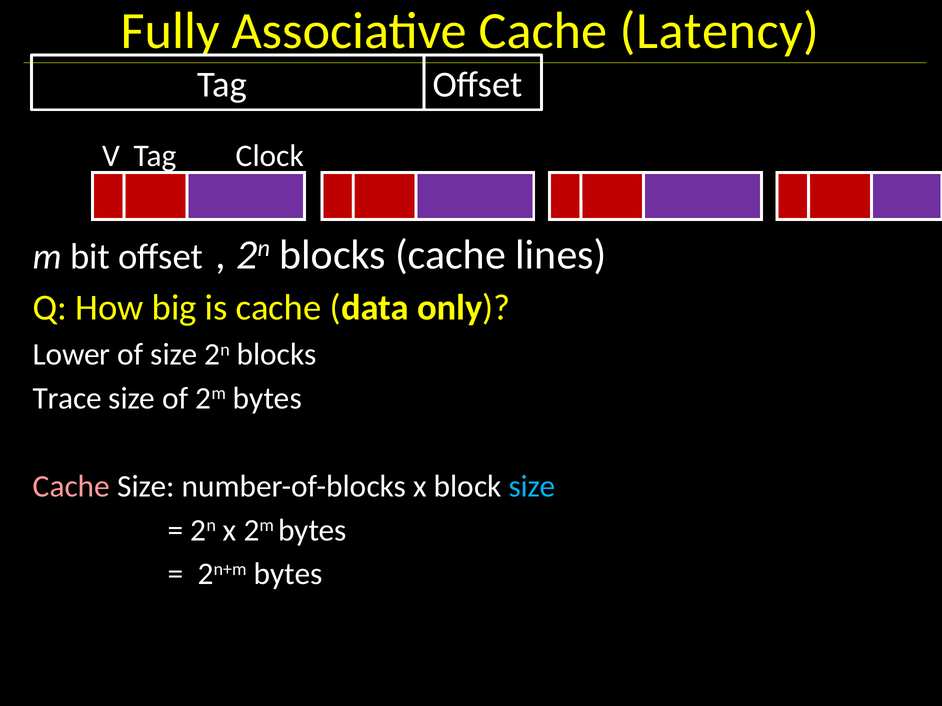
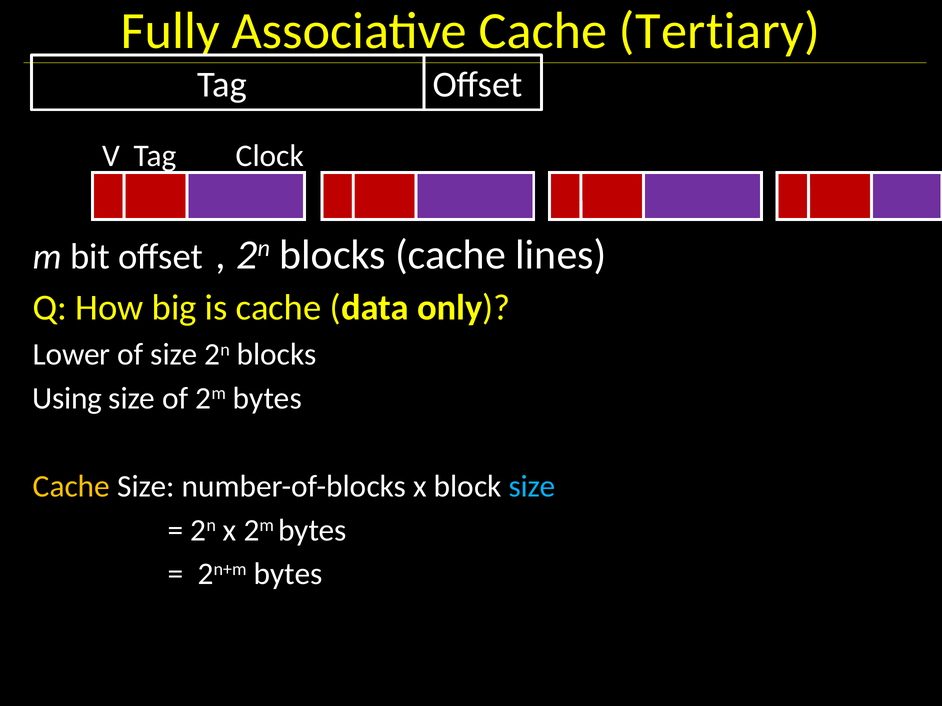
Latency: Latency -> Tertiary
Trace: Trace -> Using
Cache at (72, 487) colour: pink -> yellow
